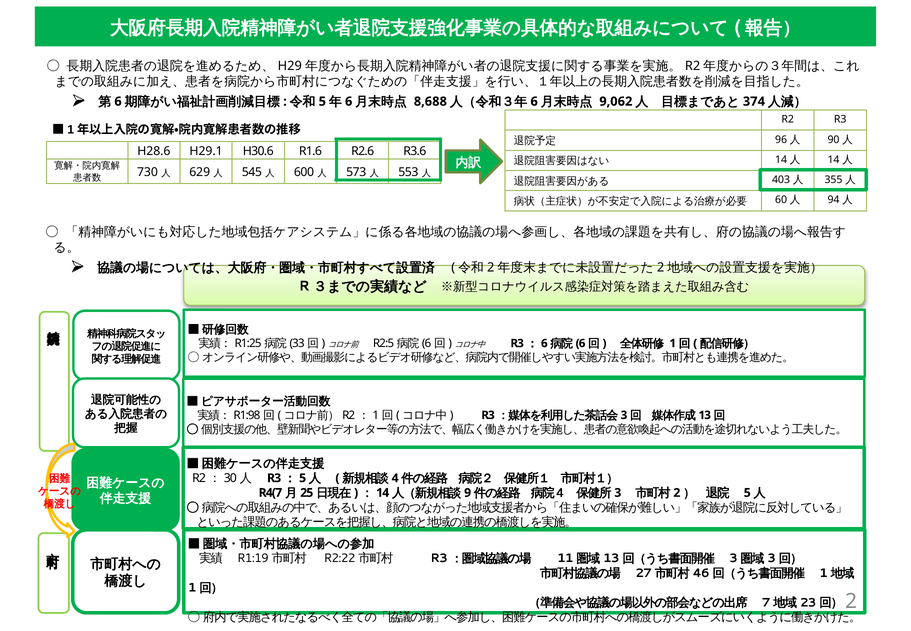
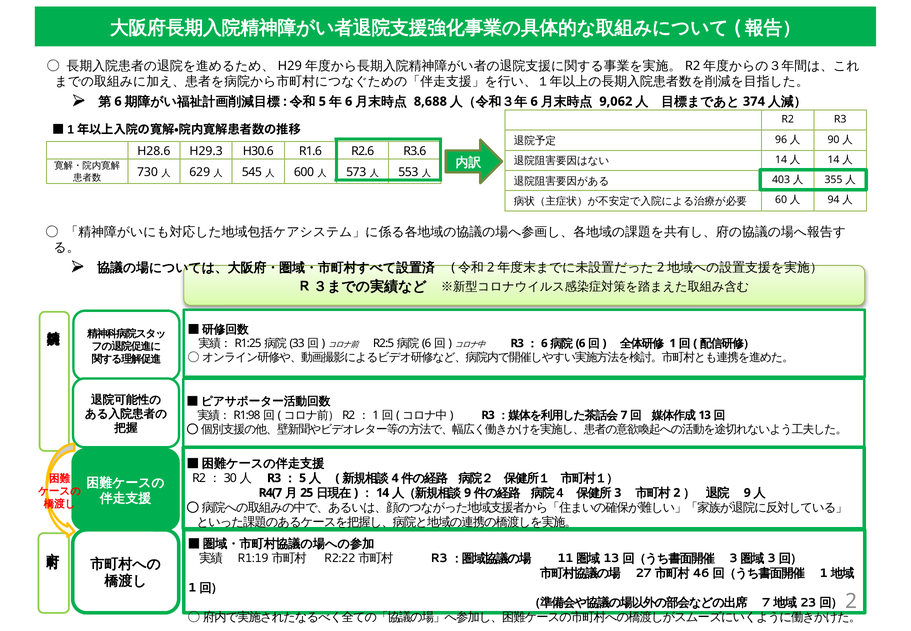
H29.1: H29.1 -> H29.3
3 at (624, 415): 3 -> 7
5 at (747, 493): 5 -> 9
